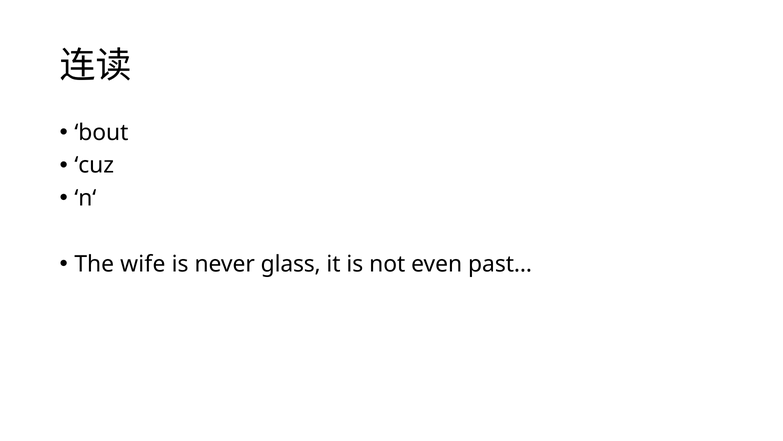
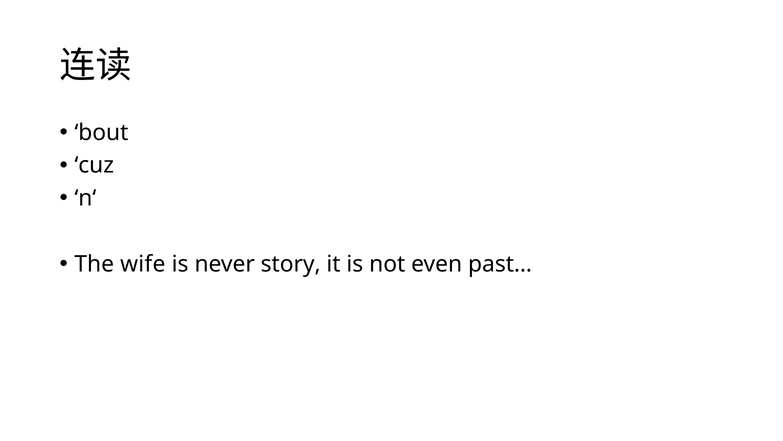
glass: glass -> story
